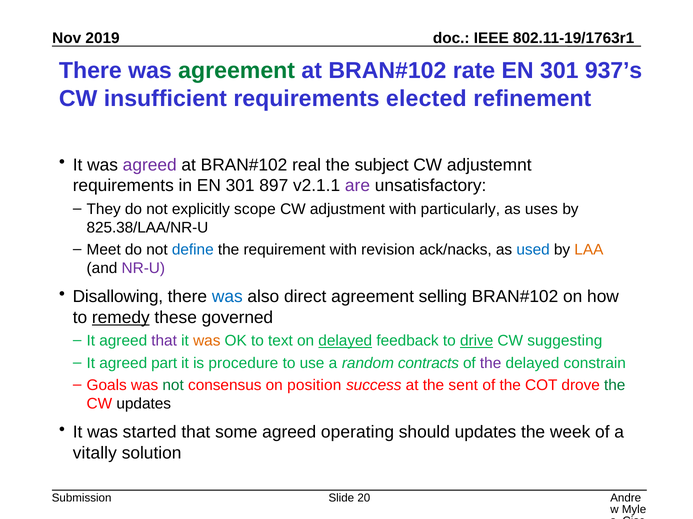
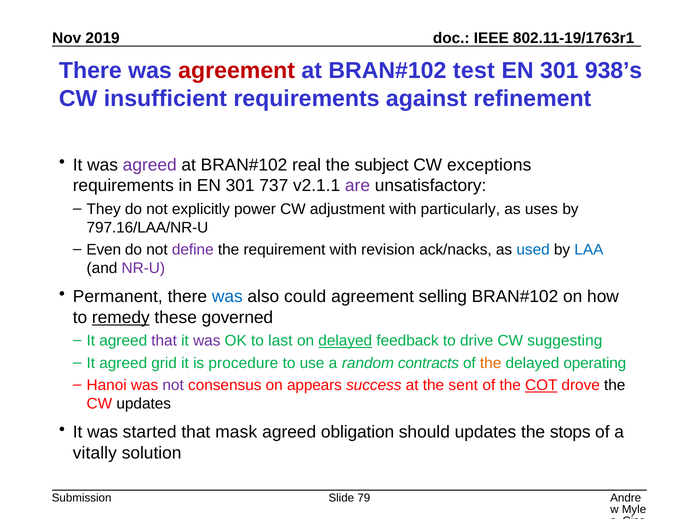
agreement at (237, 71) colour: green -> red
rate: rate -> test
937’s: 937’s -> 938’s
elected: elected -> against
adjustemnt: adjustemnt -> exceptions
897: 897 -> 737
scope: scope -> power
825.38/LAA/NR-U: 825.38/LAA/NR-U -> 797.16/LAA/NR-U
Meet: Meet -> Even
define colour: blue -> purple
LAA colour: orange -> blue
Disallowing: Disallowing -> Permanent
direct: direct -> could
was at (207, 341) colour: orange -> purple
text: text -> last
drive underline: present -> none
part: part -> grid
the at (491, 364) colour: purple -> orange
constrain: constrain -> operating
Goals: Goals -> Hanoi
not at (173, 386) colour: green -> purple
position: position -> appears
COT underline: none -> present
the at (615, 386) colour: green -> black
some: some -> mask
operating: operating -> obligation
week: week -> stops
20: 20 -> 79
